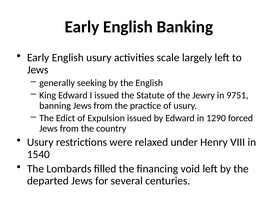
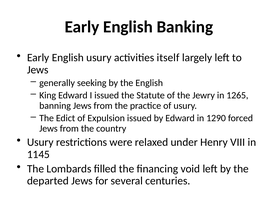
scale: scale -> itself
9751: 9751 -> 1265
1540: 1540 -> 1145
